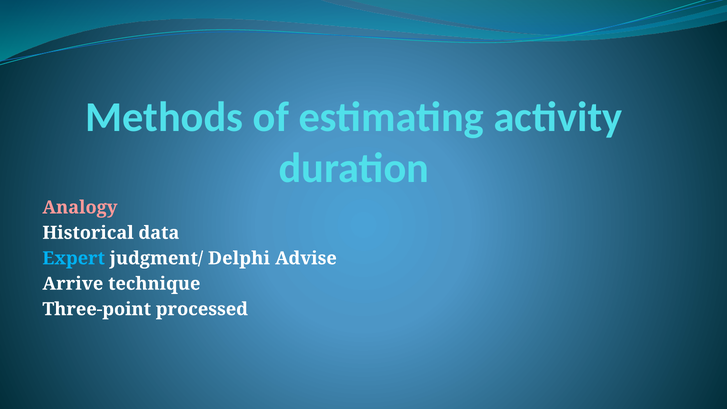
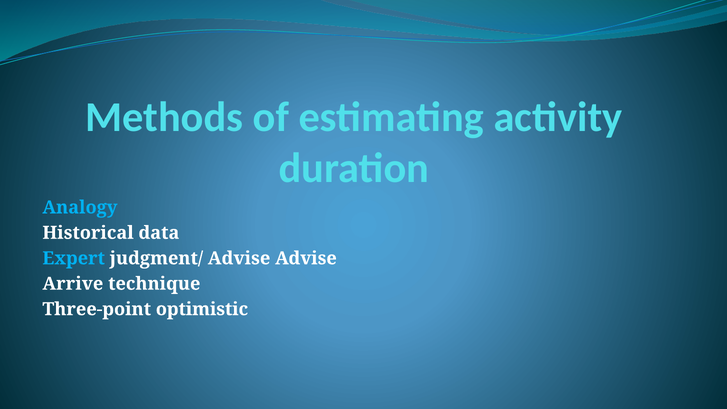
Analogy colour: pink -> light blue
judgment/ Delphi: Delphi -> Advise
processed: processed -> optimistic
